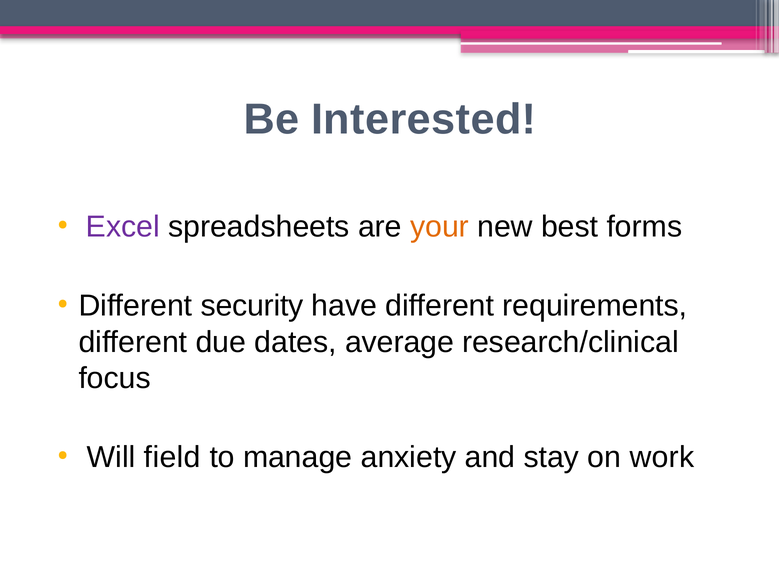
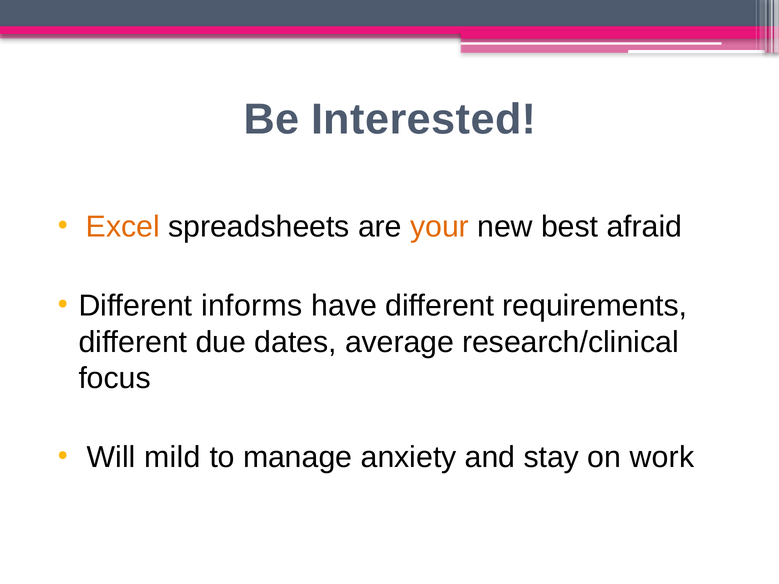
Excel colour: purple -> orange
forms: forms -> afraid
security: security -> informs
field: field -> mild
